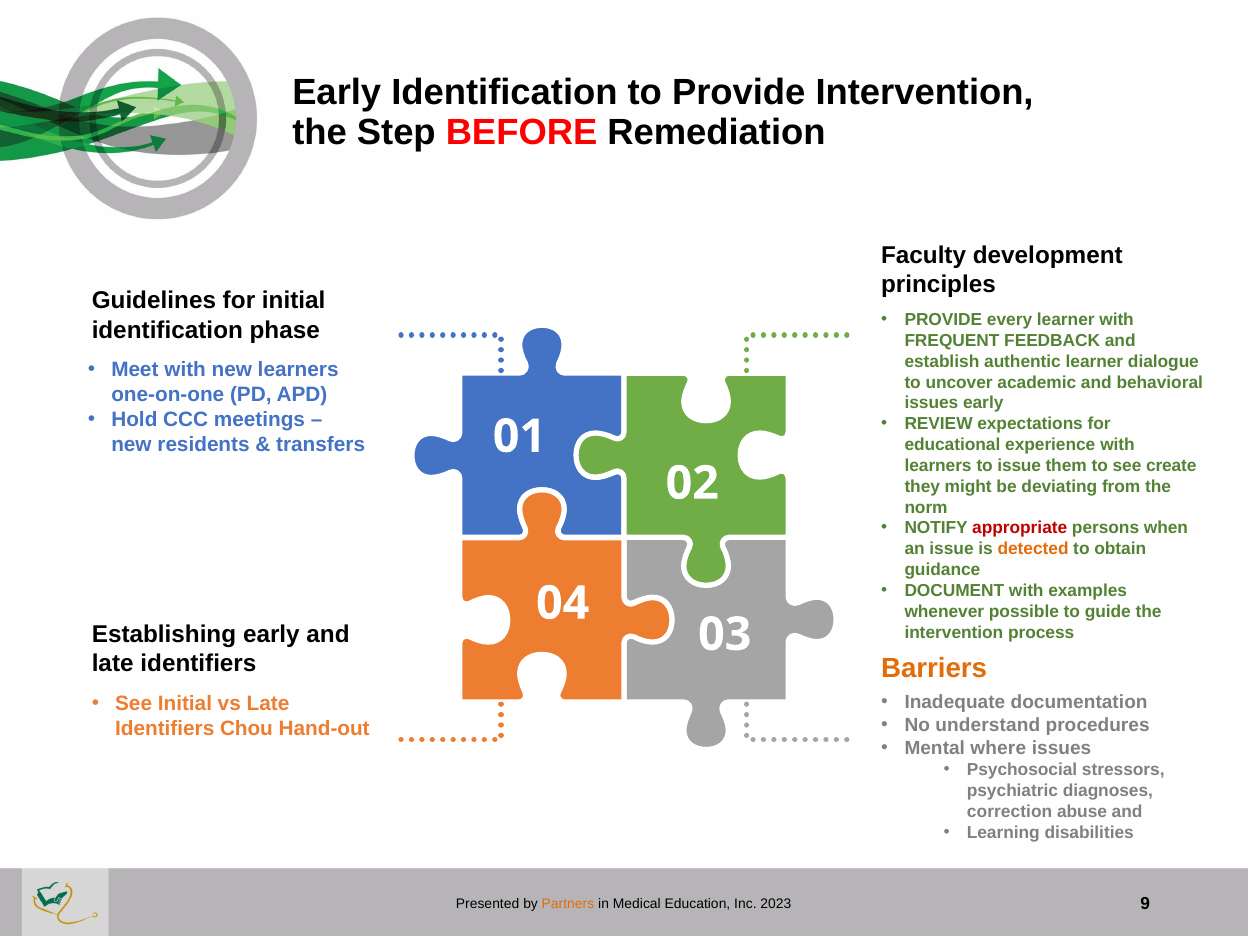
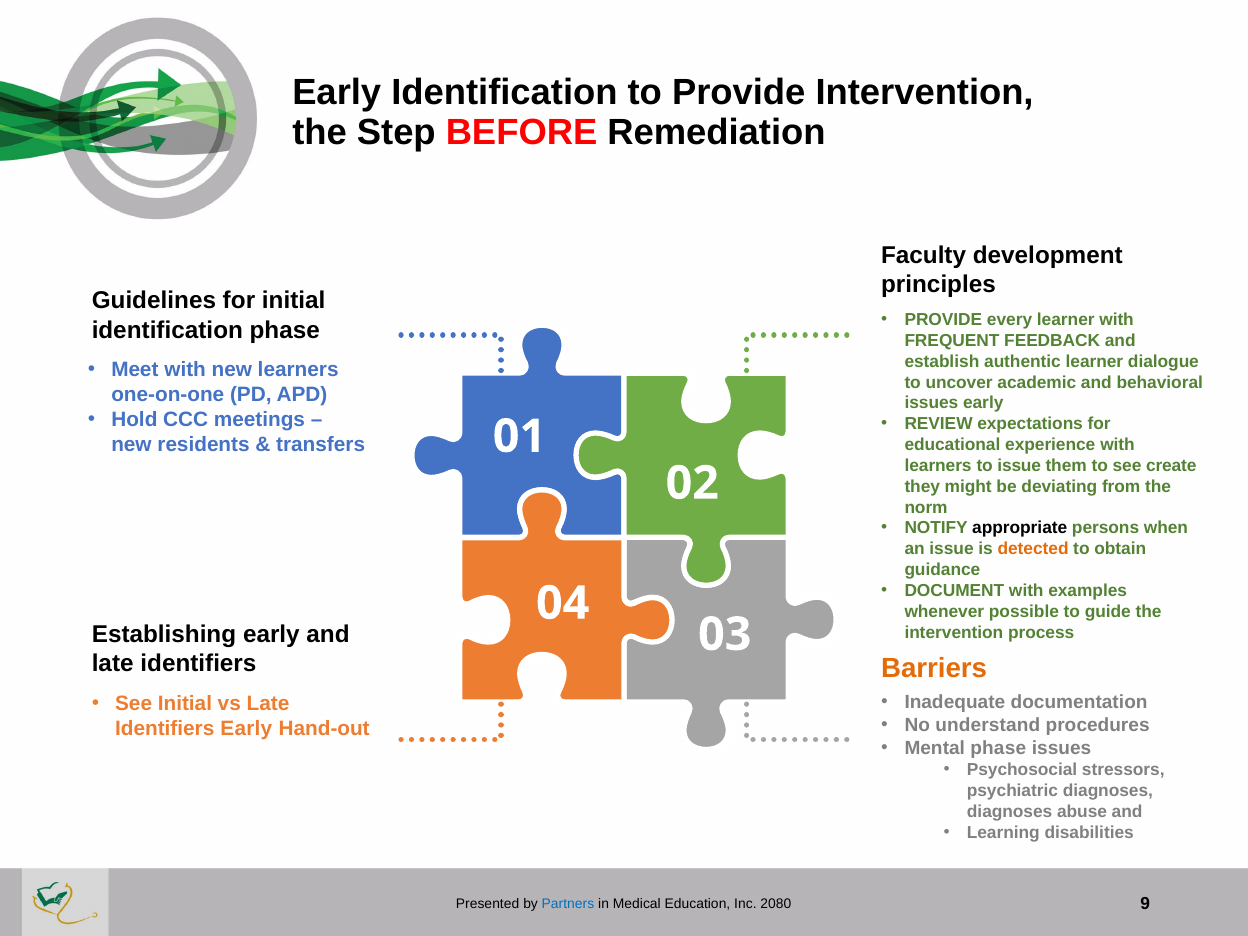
appropriate colour: red -> black
Identifiers Chou: Chou -> Early
Mental where: where -> phase
correction at (1010, 812): correction -> diagnoses
Partners colour: orange -> blue
2023: 2023 -> 2080
